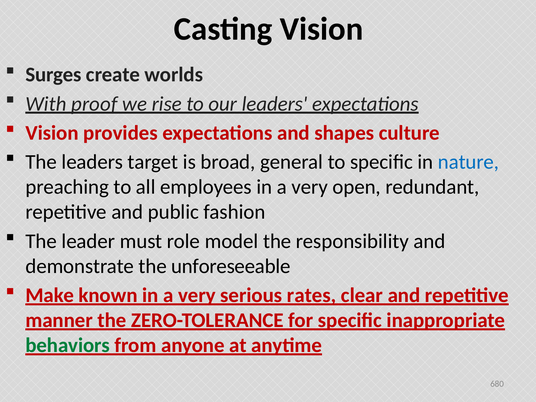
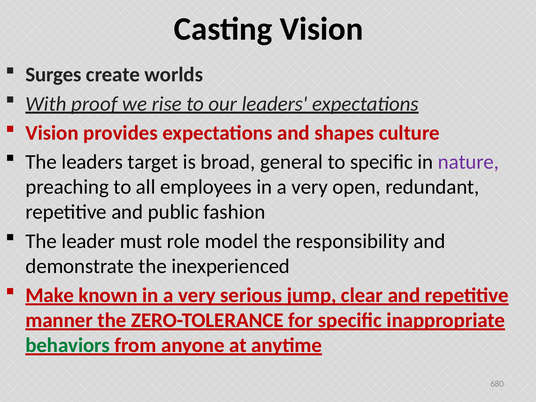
nature colour: blue -> purple
unforeseeable: unforeseeable -> inexperienced
rates: rates -> jump
